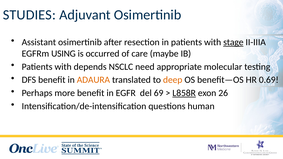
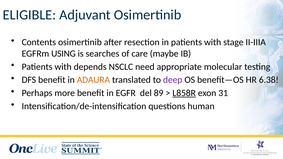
STUDIES: STUDIES -> ELIGIBLE
Assistant: Assistant -> Contents
stage underline: present -> none
occurred: occurred -> searches
deep colour: orange -> purple
0.69: 0.69 -> 6.38
69: 69 -> 89
26: 26 -> 31
